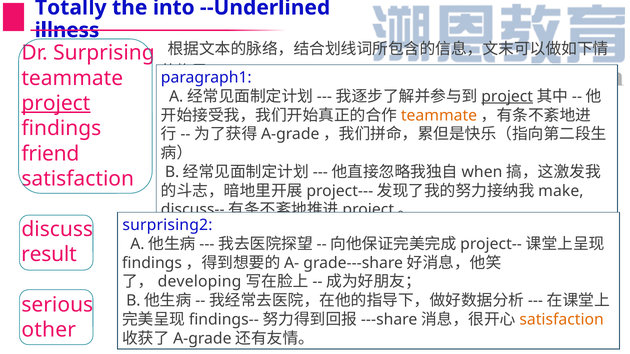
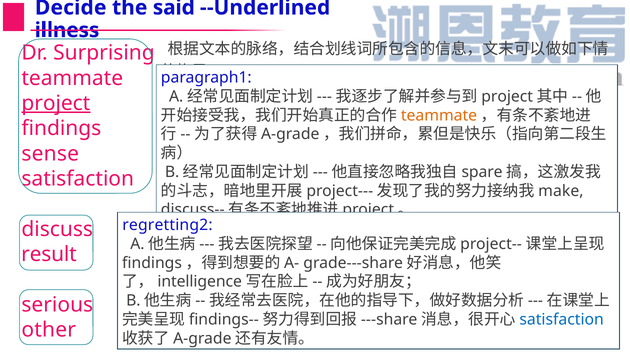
Totally: Totally -> Decide
into: into -> said
project at (507, 97) underline: present -> none
friend: friend -> sense
when: when -> spare
surprising2: surprising2 -> regretting2
developing: developing -> intelligence
satisfaction at (562, 320) colour: orange -> blue
